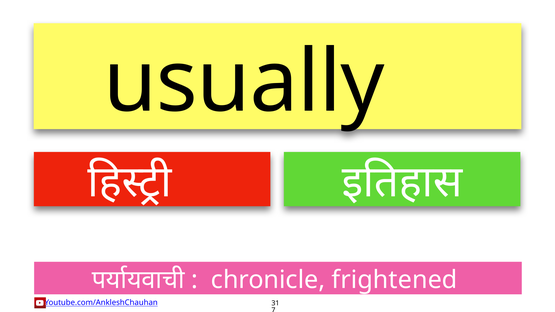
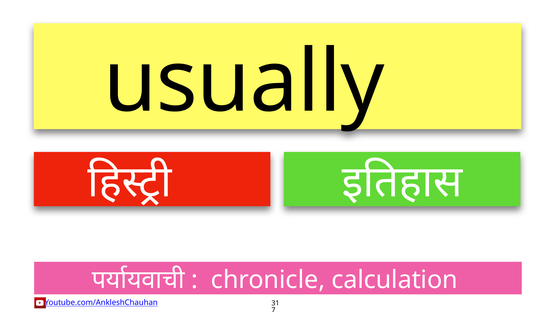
frightened: frightened -> calculation
